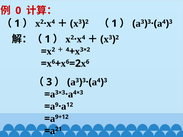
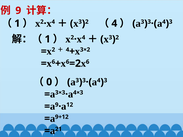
0 at (18, 11): 0 -> 9
1 at (114, 23): 1 -> 4
3 at (49, 82): 3 -> 0
